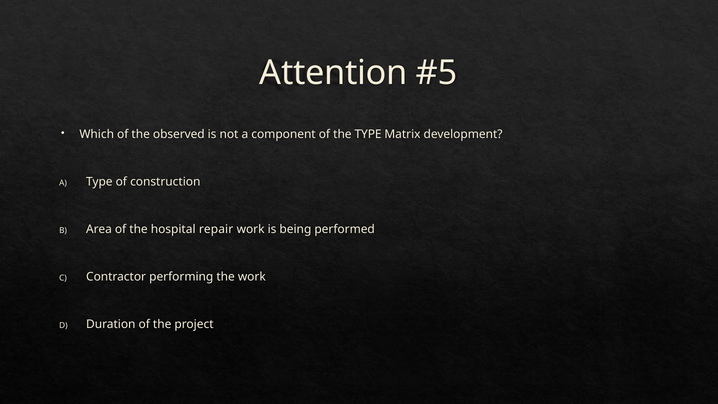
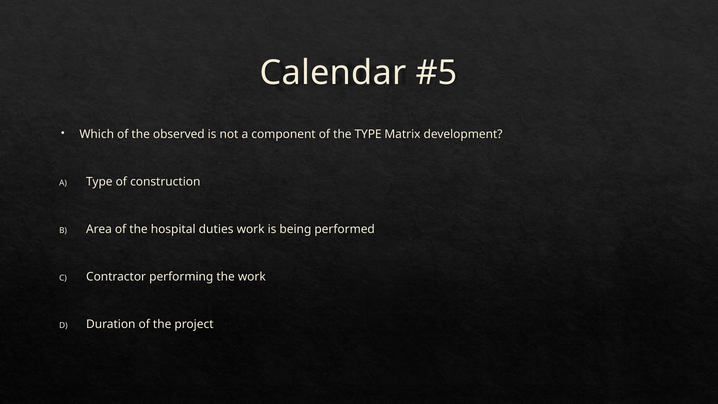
Attention: Attention -> Calendar
repair: repair -> duties
